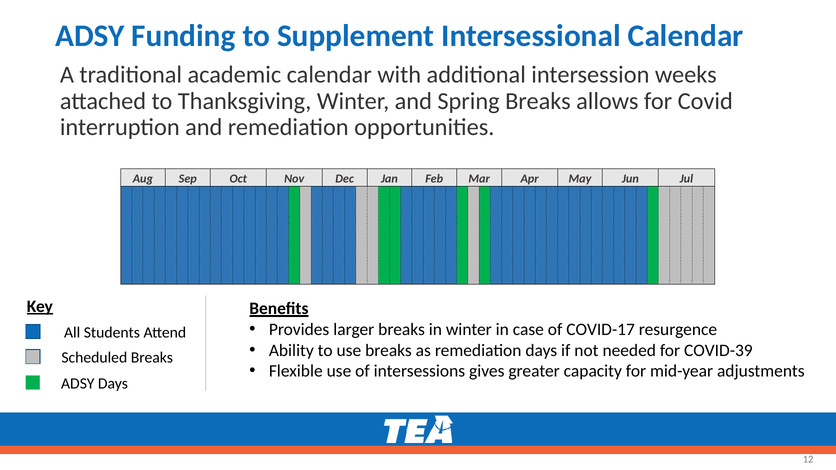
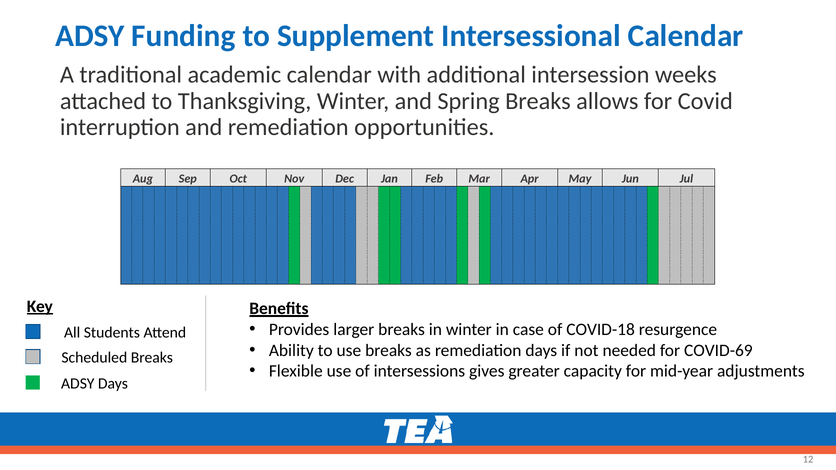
COVID-17: COVID-17 -> COVID-18
COVID-39: COVID-39 -> COVID-69
